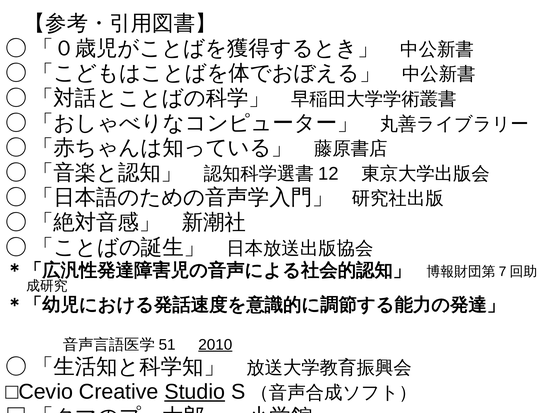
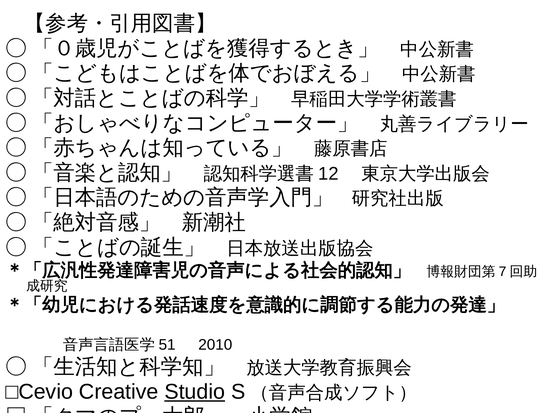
2010 underline: present -> none
